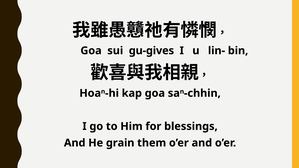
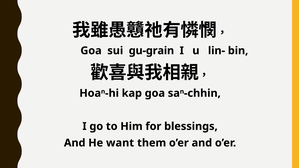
gu-gives: gu-gives -> gu-grain
grain: grain -> want
